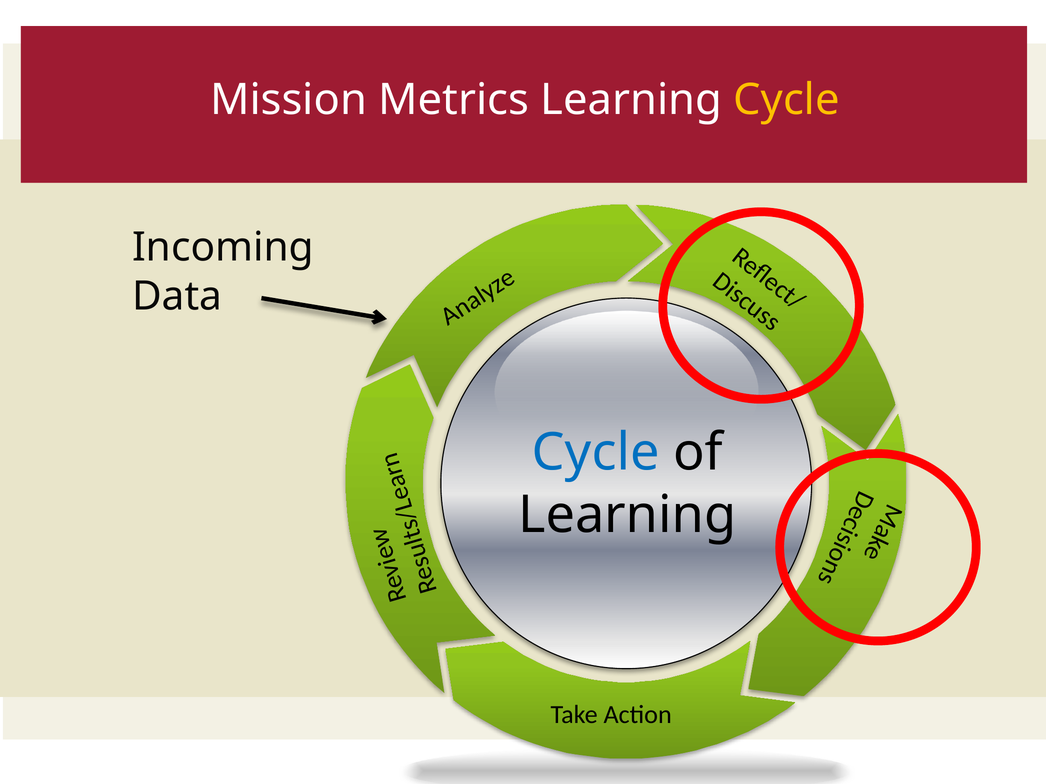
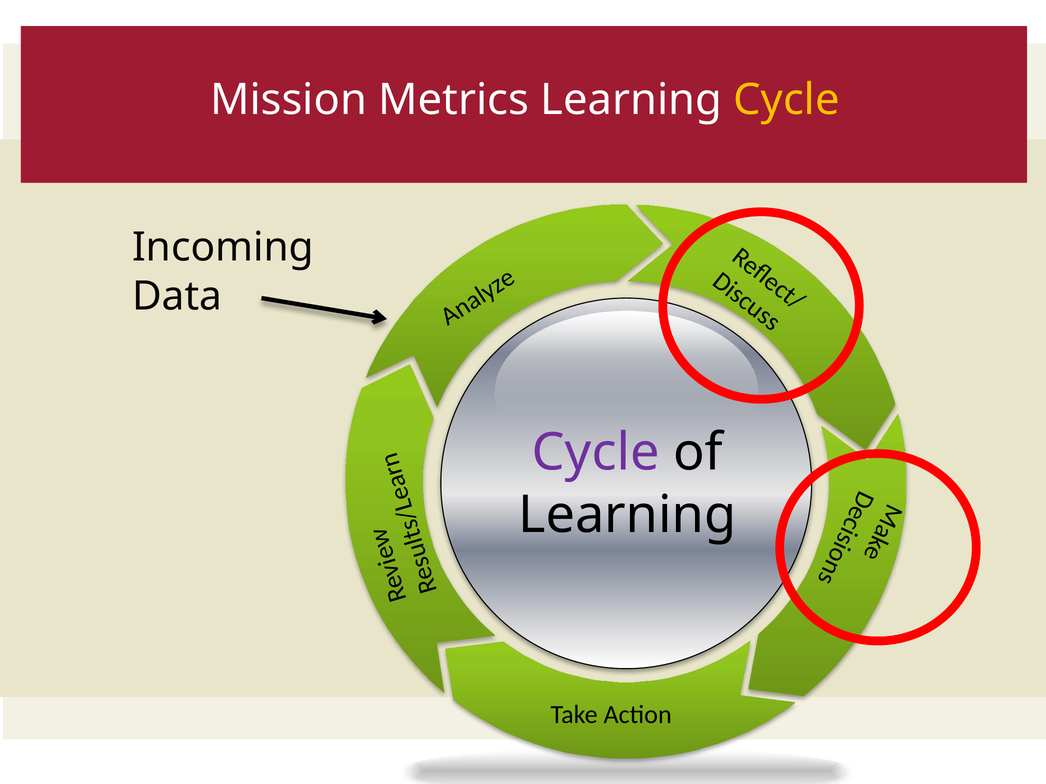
Cycle at (596, 453) colour: blue -> purple
